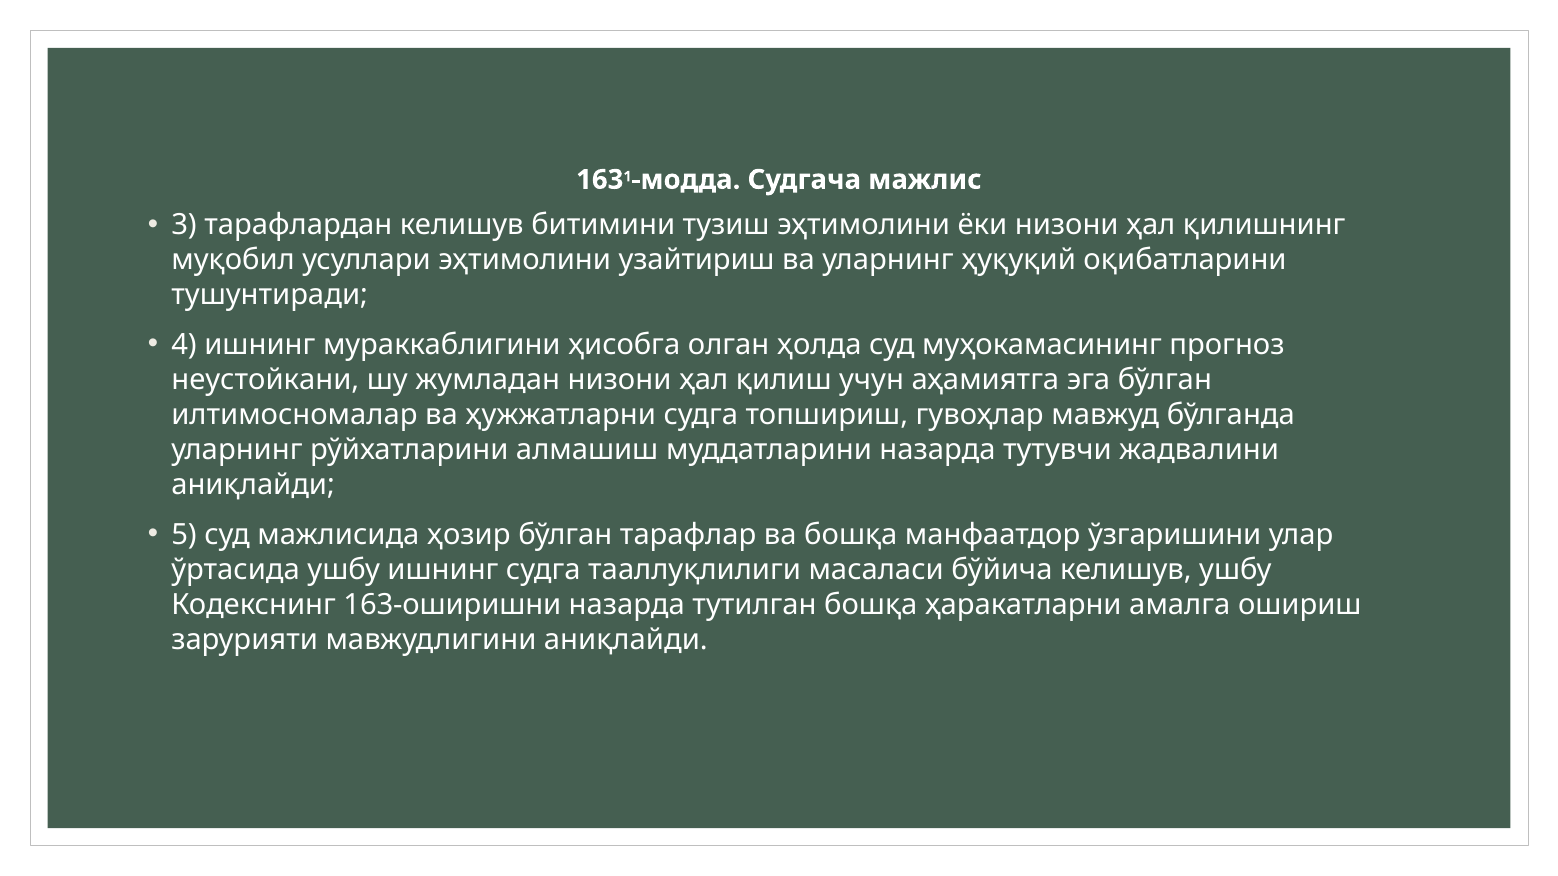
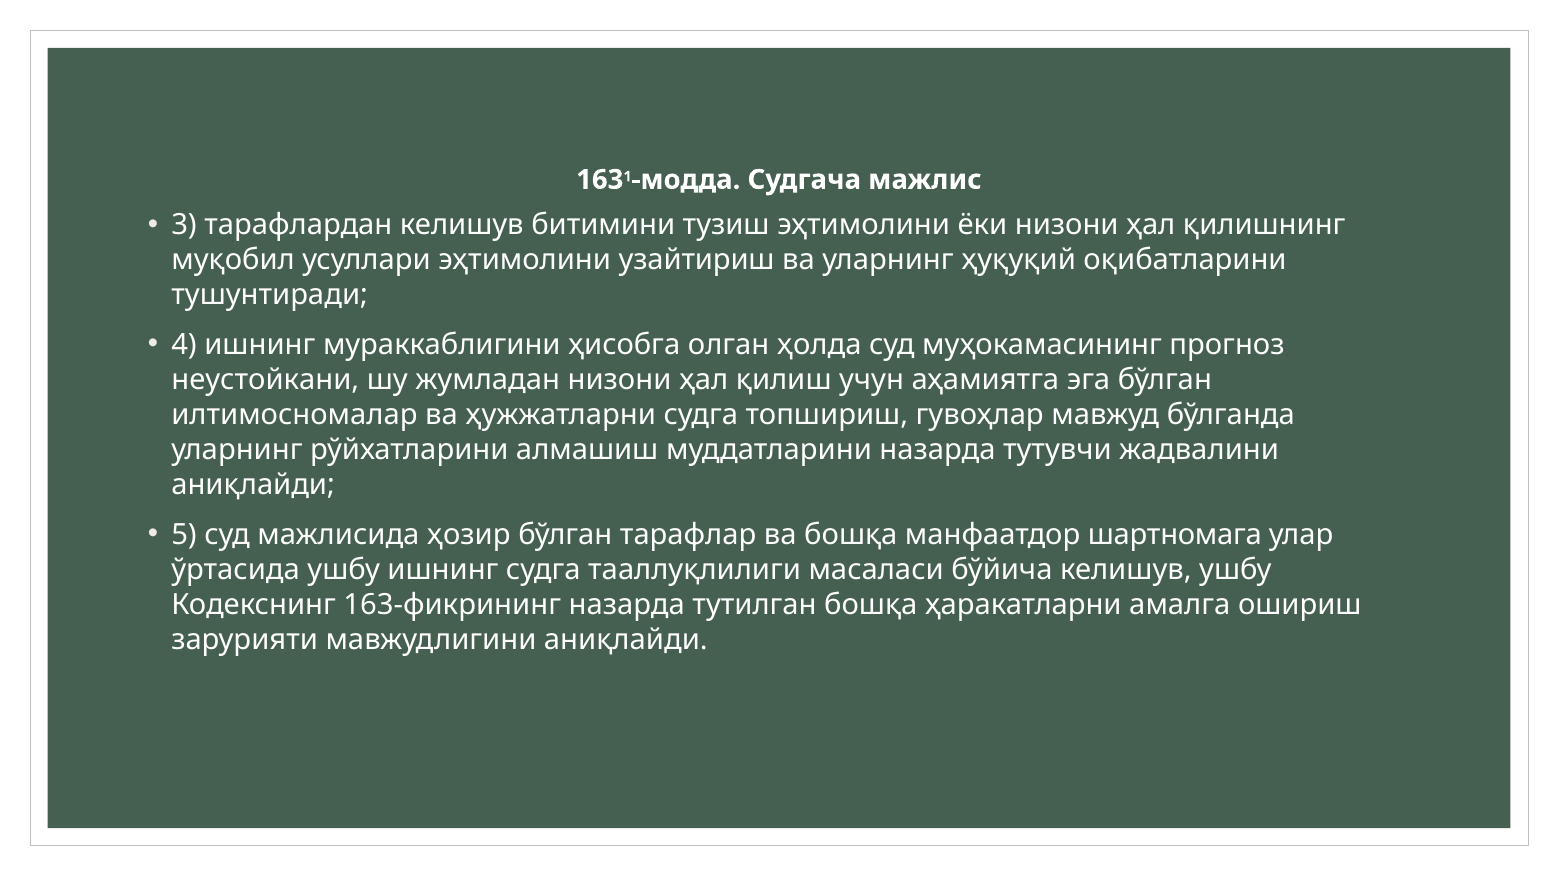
ўзгаришини: ўзгаришини -> шартномага
163-оширишни: 163-оширишни -> 163-фикрининг
